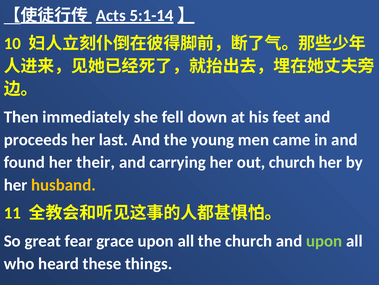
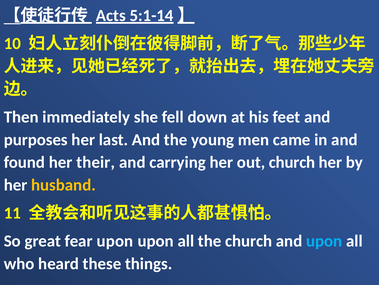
proceeds: proceeds -> purposes
fear grace: grace -> upon
upon at (324, 240) colour: light green -> light blue
